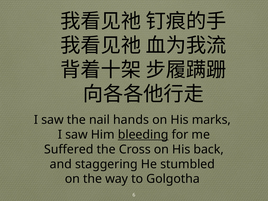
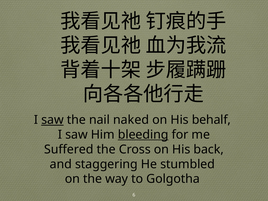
saw at (52, 120) underline: none -> present
hands: hands -> naked
marks: marks -> behalf
